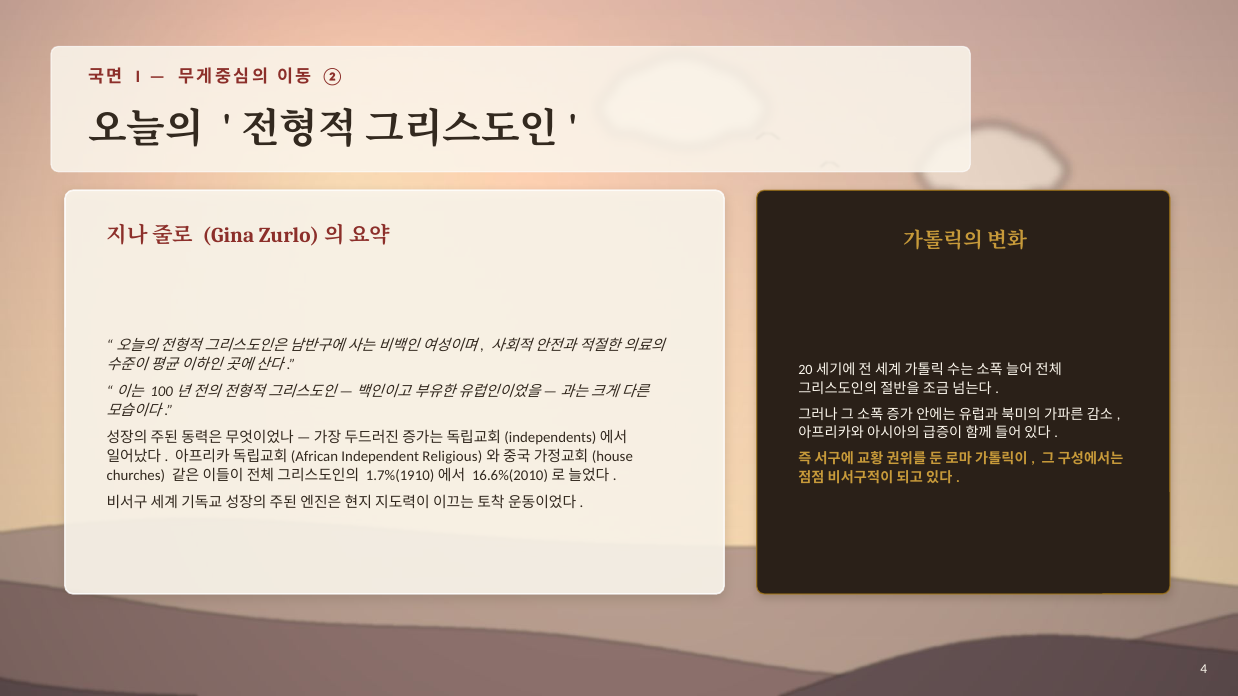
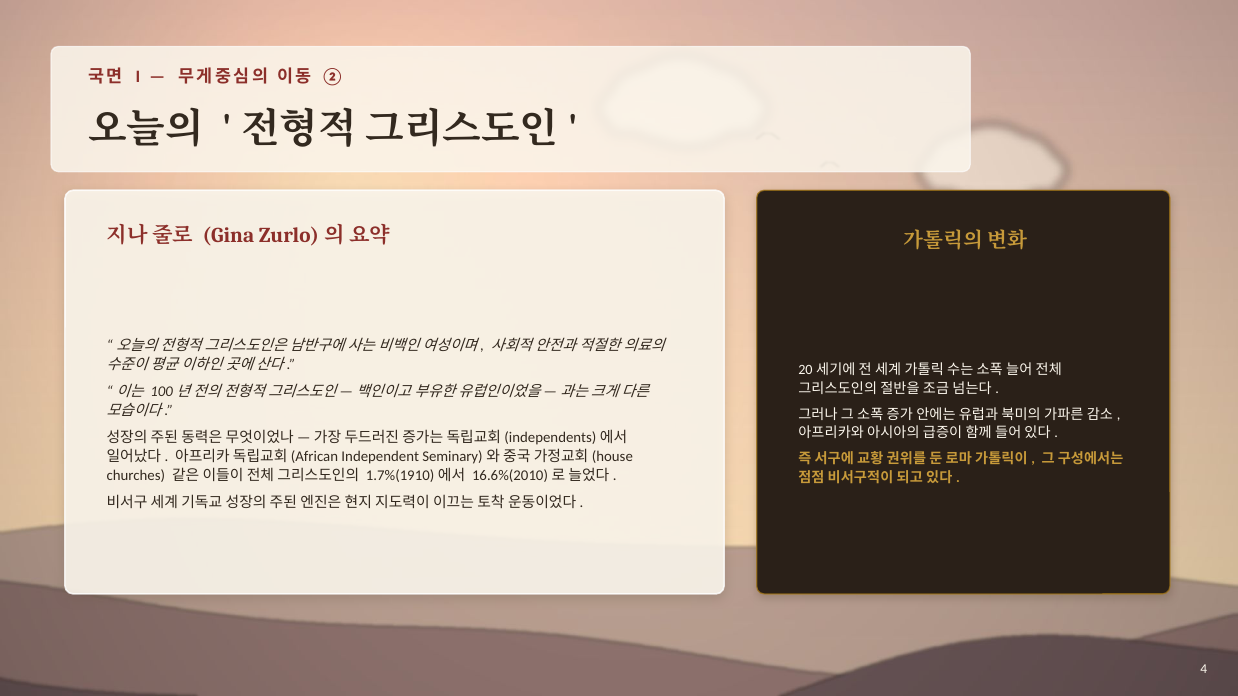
Religious: Religious -> Seminary
